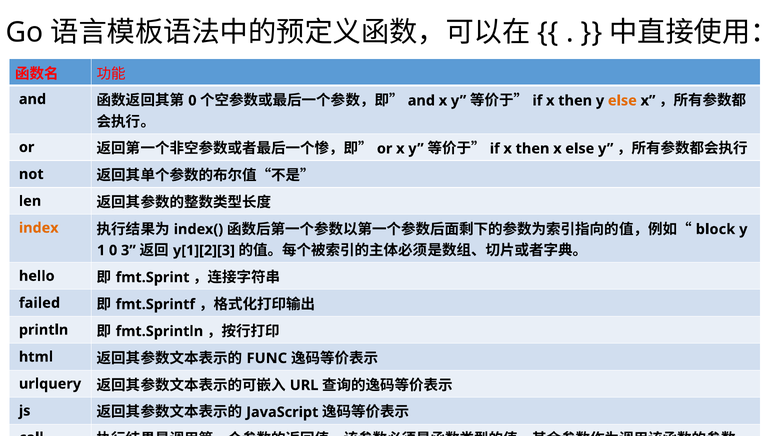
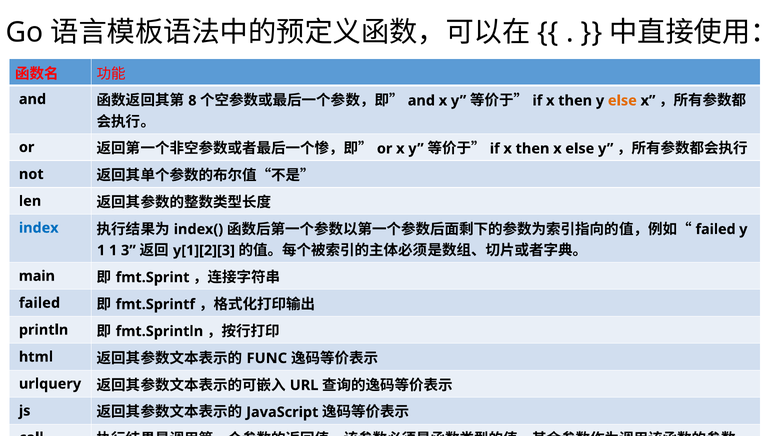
0 at (192, 100): 0 -> 8
index colour: orange -> blue
block at (715, 229): block -> failed
1 0: 0 -> 1
hello: hello -> main
